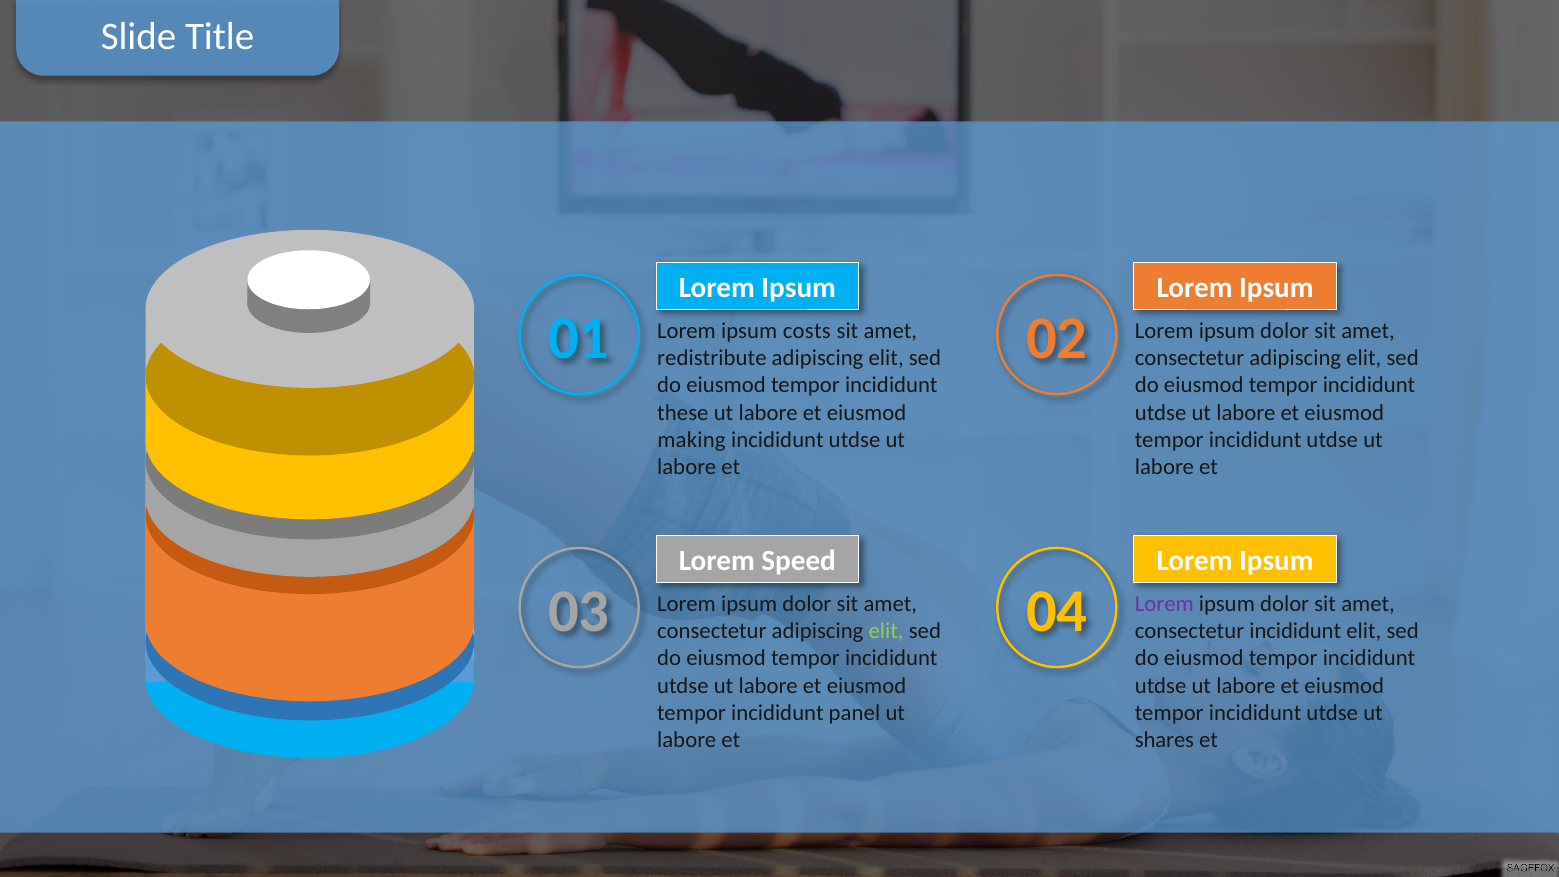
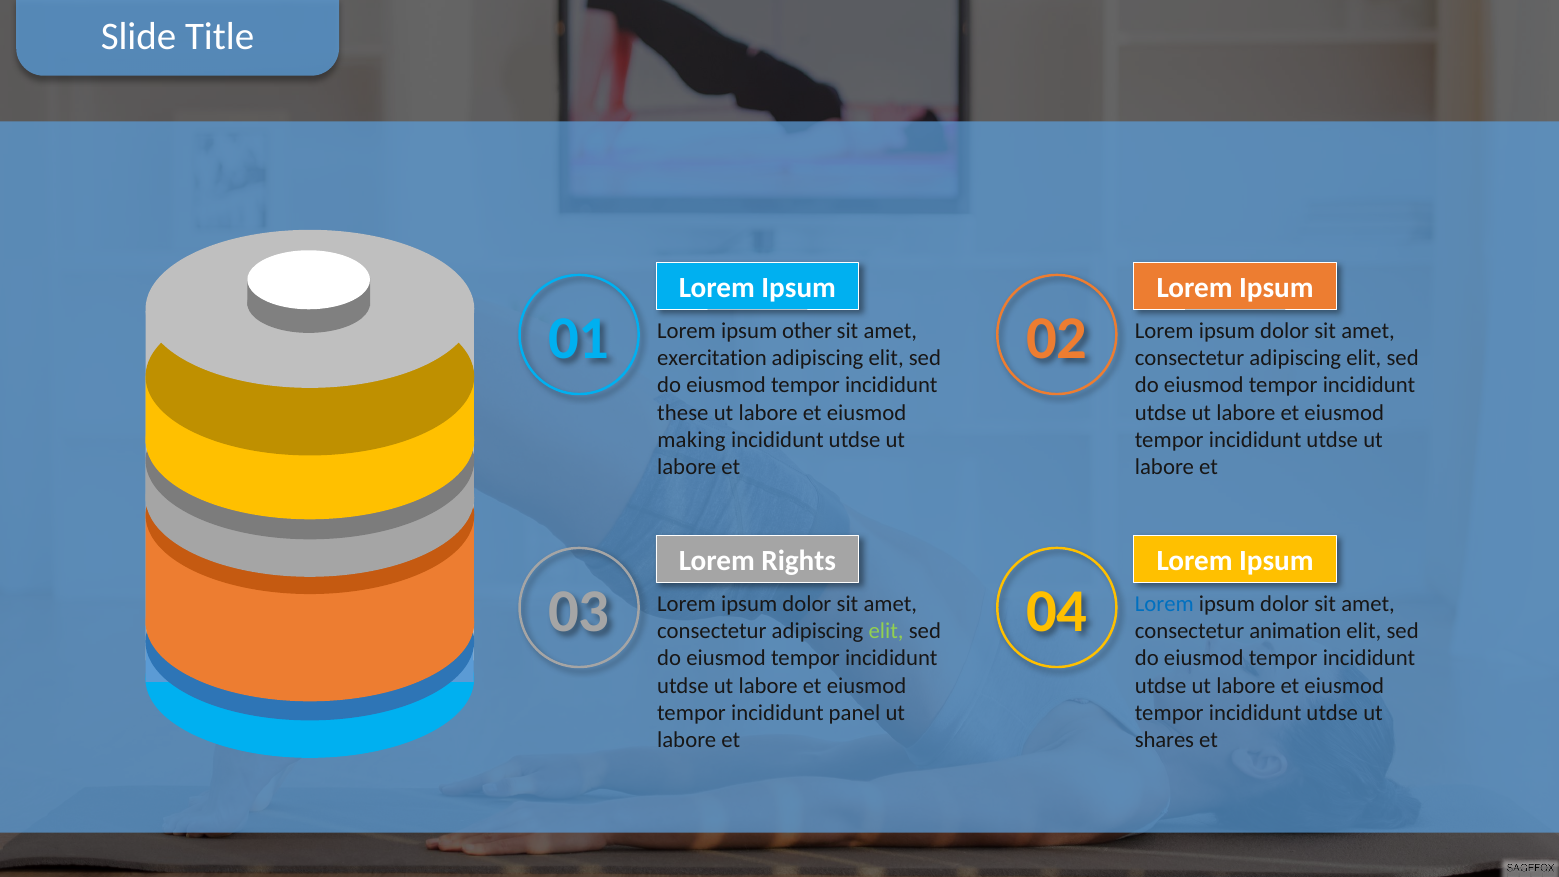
costs: costs -> other
redistribute: redistribute -> exercitation
Speed: Speed -> Rights
Lorem at (1164, 604) colour: purple -> blue
consectetur incididunt: incididunt -> animation
